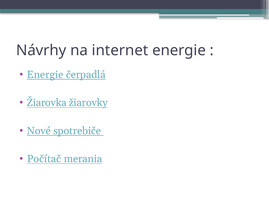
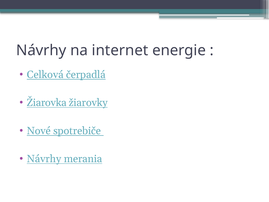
Energie at (45, 75): Energie -> Celková
Počítač at (44, 159): Počítač -> Návrhy
